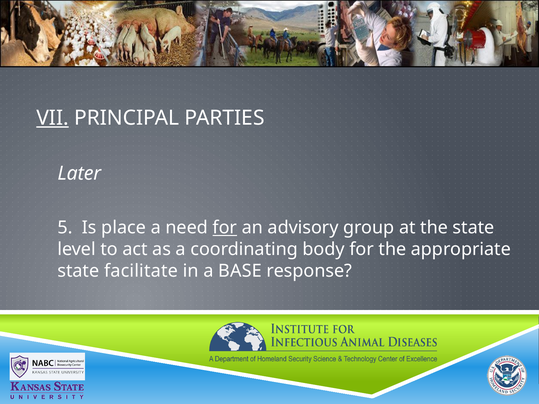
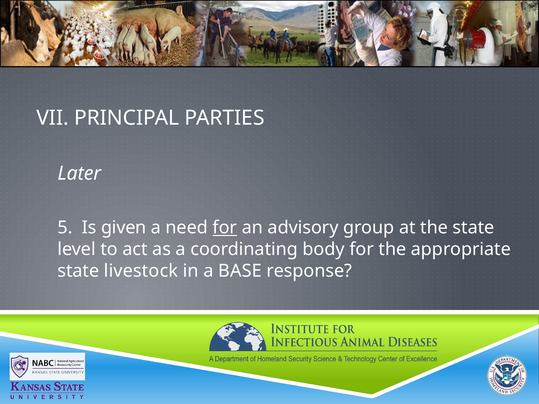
VII underline: present -> none
place: place -> given
facilitate: facilitate -> livestock
